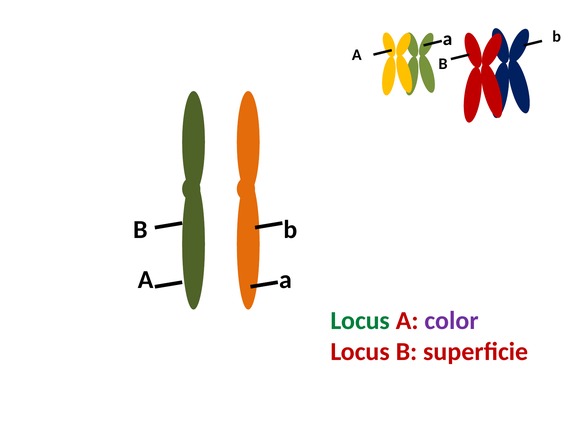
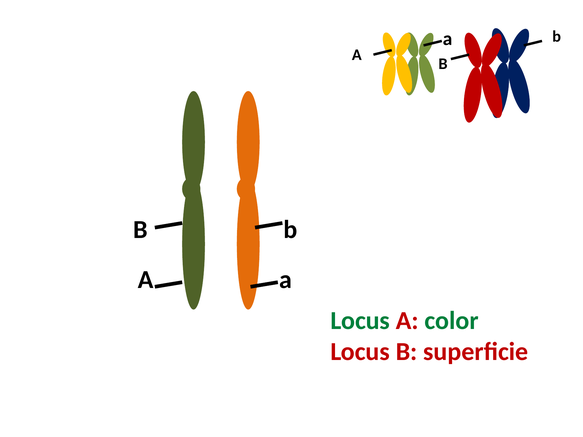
color colour: purple -> green
